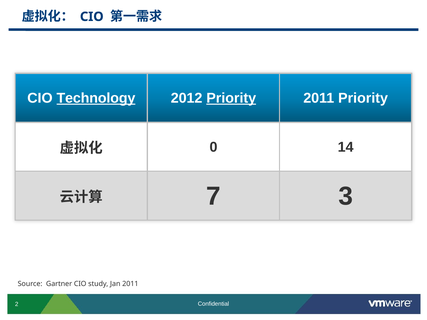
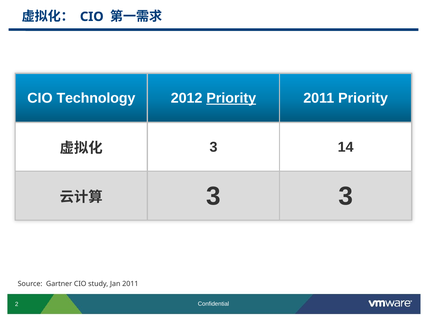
Technology underline: present -> none
0 at (213, 147): 0 -> 3
7 at (213, 196): 7 -> 3
